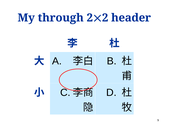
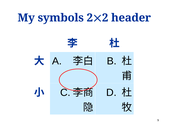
through: through -> symbols
